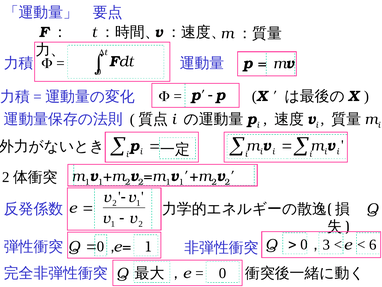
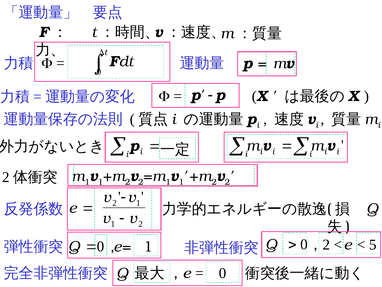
Q 3: 3 -> 2
6: 6 -> 5
